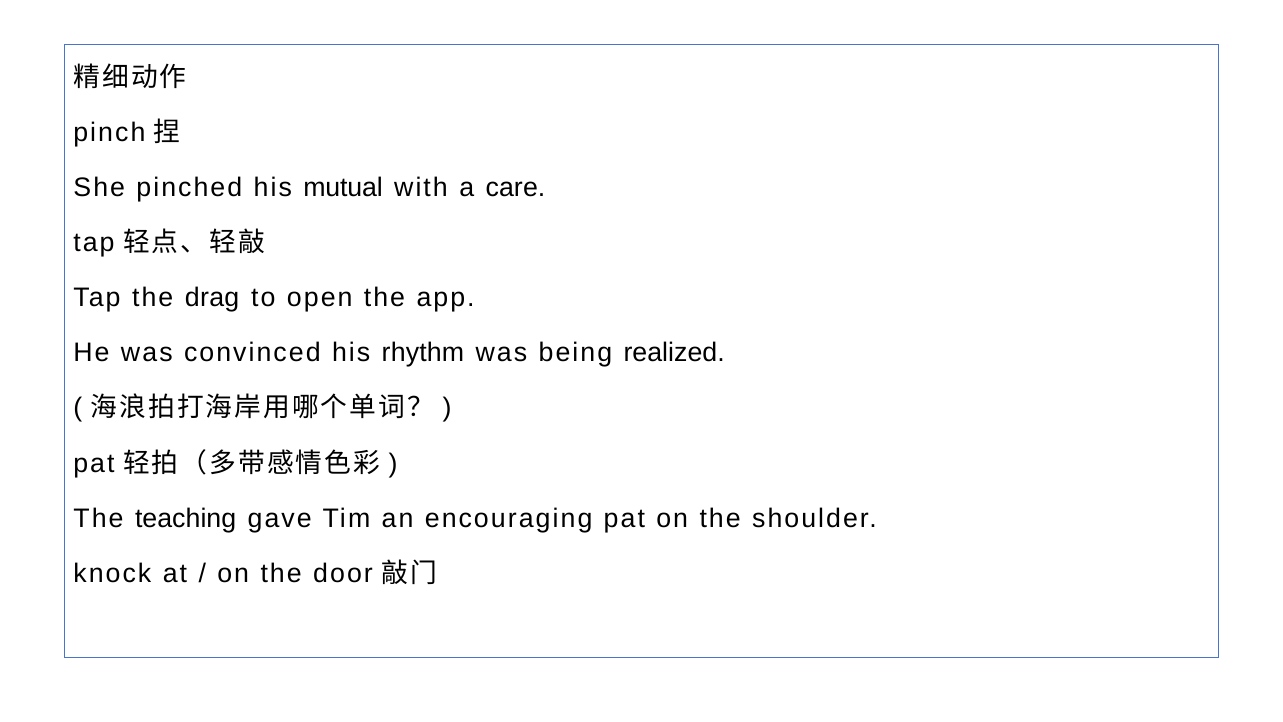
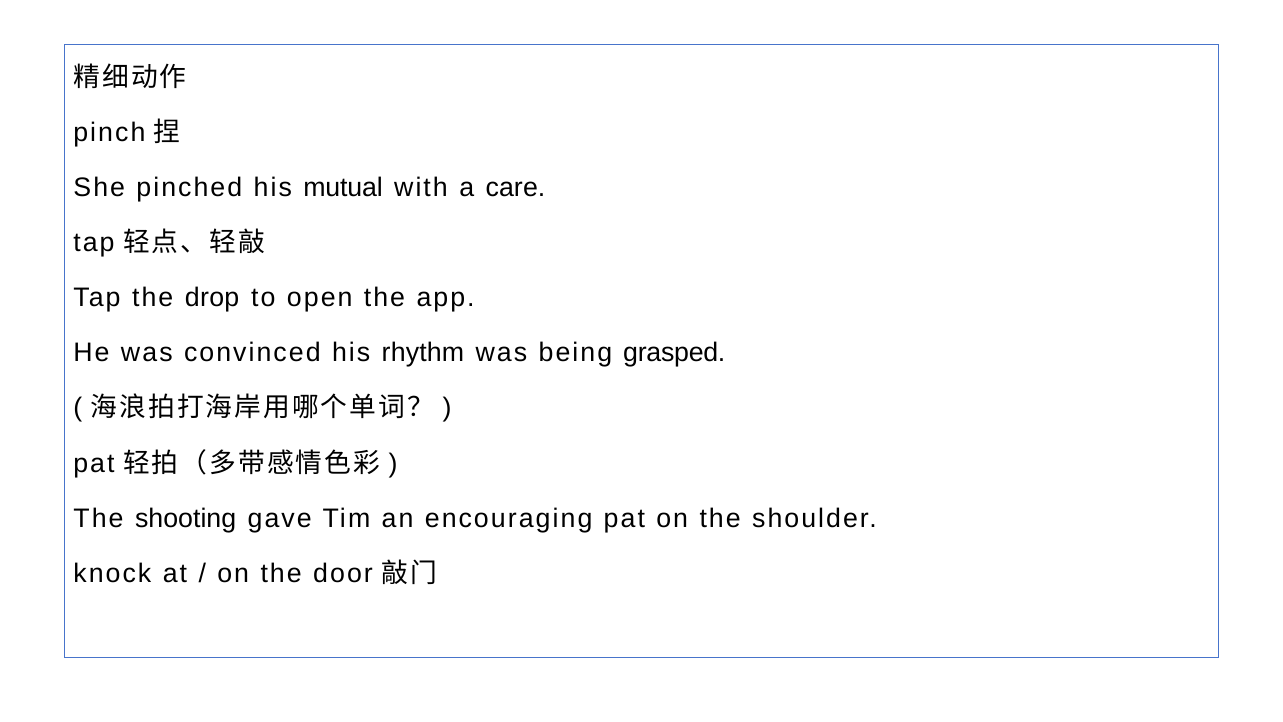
drag: drag -> drop
realized: realized -> grasped
teaching: teaching -> shooting
